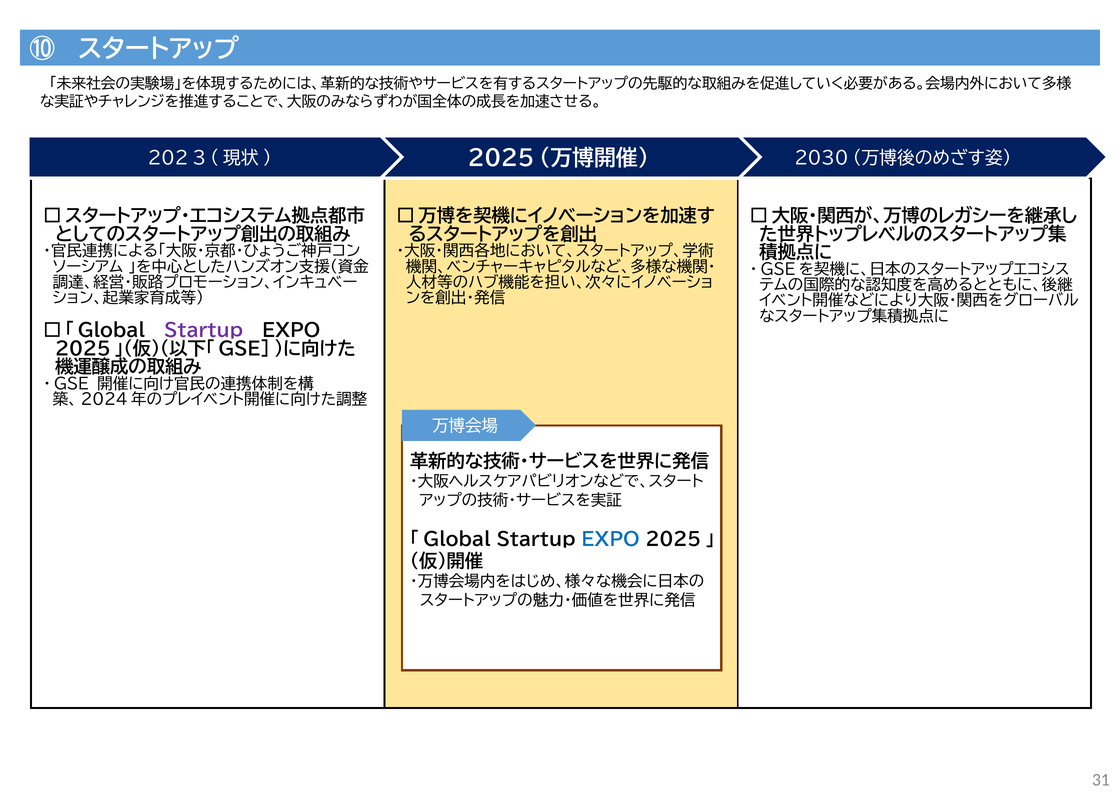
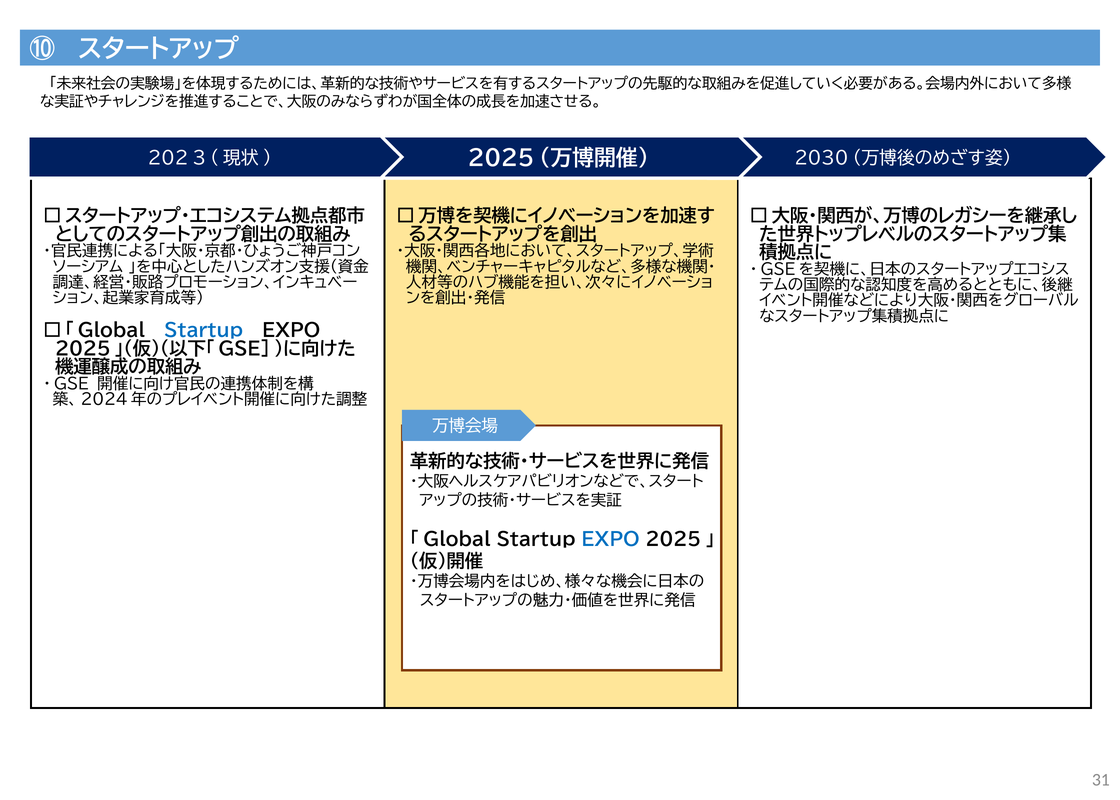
Startup at (204, 331) colour: purple -> blue
